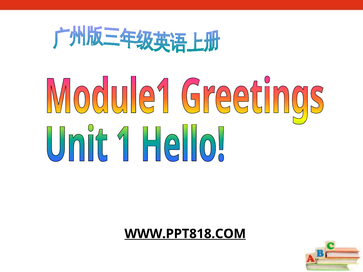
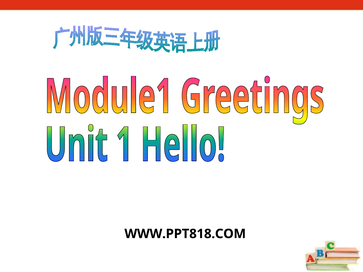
WWW.PPT818.COM underline: present -> none
